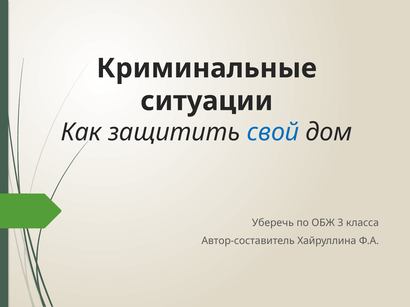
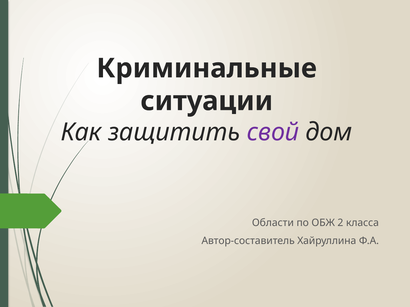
свой colour: blue -> purple
Уберечь: Уберечь -> Области
3: 3 -> 2
